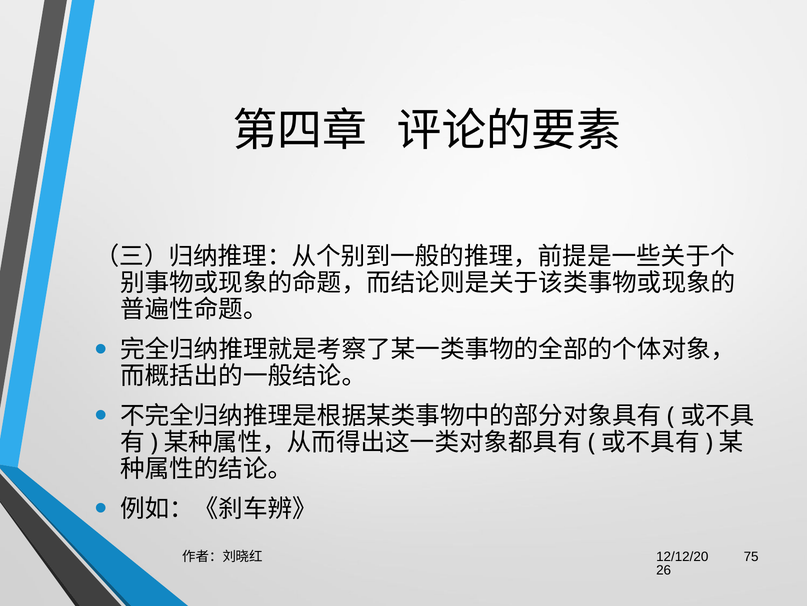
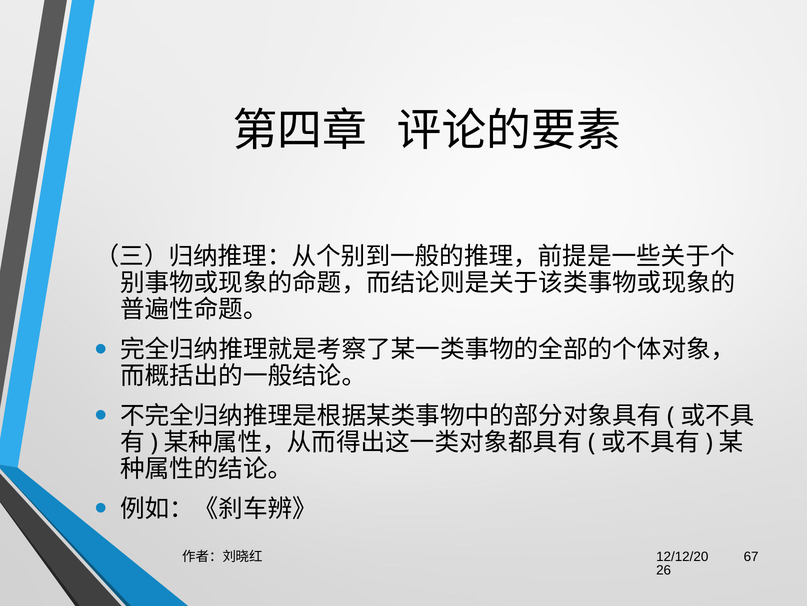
75: 75 -> 67
